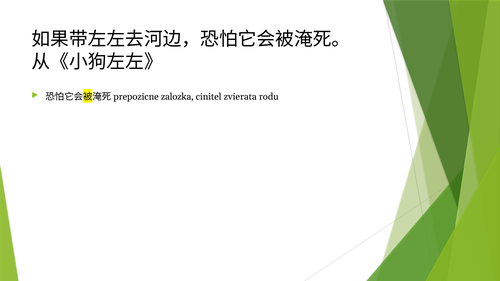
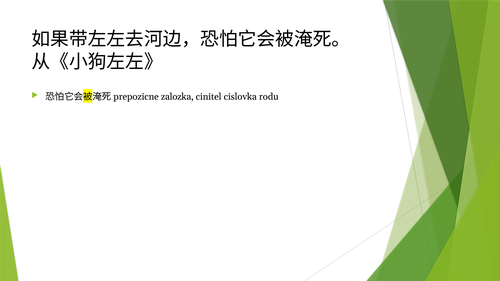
zvierata: zvierata -> cislovka
